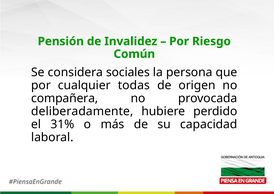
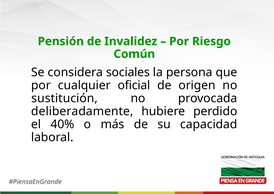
todas: todas -> oficial
compañera: compañera -> sustitución
31%: 31% -> 40%
